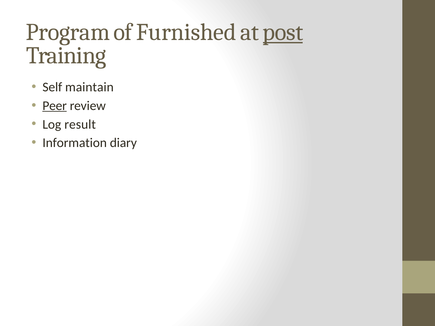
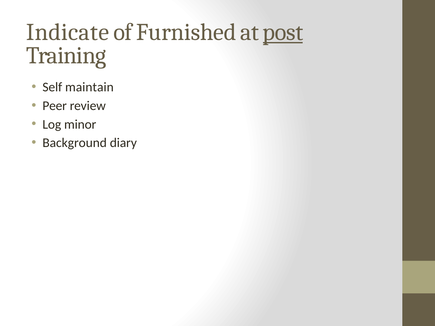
Program: Program -> Indicate
Peer underline: present -> none
result: result -> minor
Information: Information -> Background
